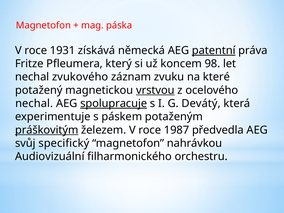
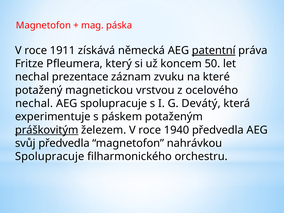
1931: 1931 -> 1911
98: 98 -> 50
zvukového: zvukového -> prezentace
vrstvou underline: present -> none
spolupracuje at (114, 103) underline: present -> none
1987: 1987 -> 1940
svůj specifický: specifický -> předvedla
Audiovizuální at (50, 157): Audiovizuální -> Spolupracuje
